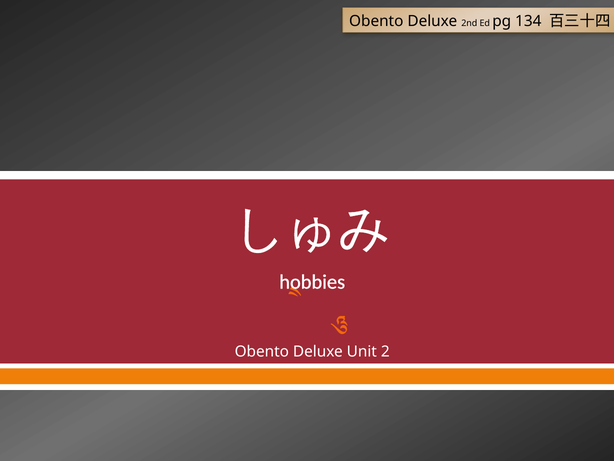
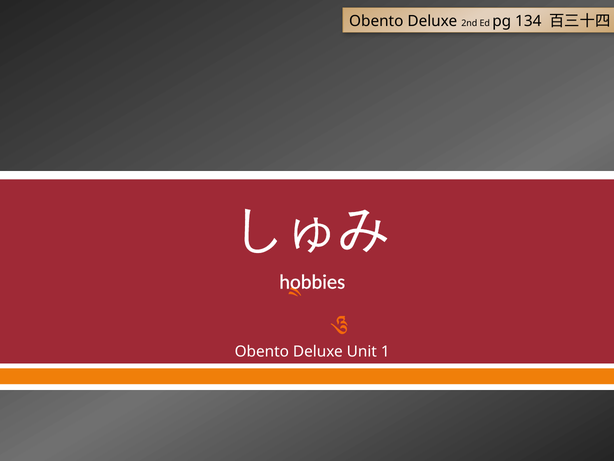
2: 2 -> 1
